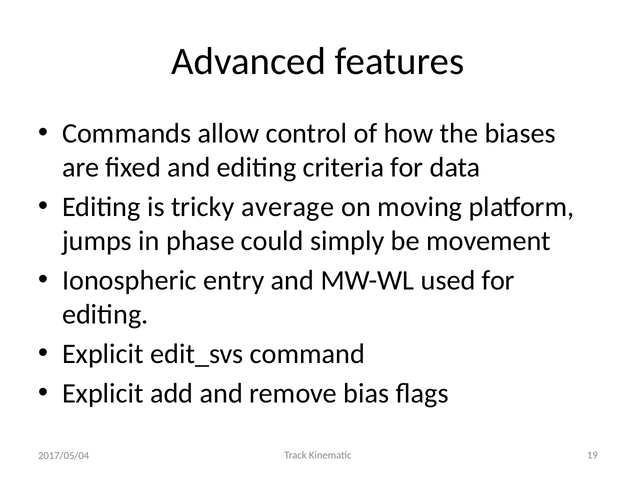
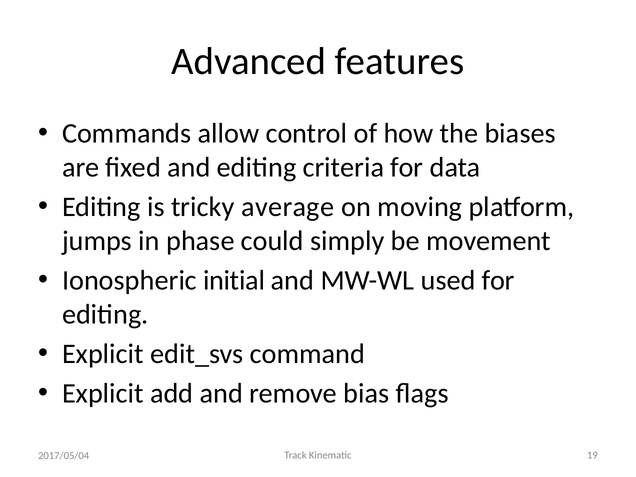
entry: entry -> initial
